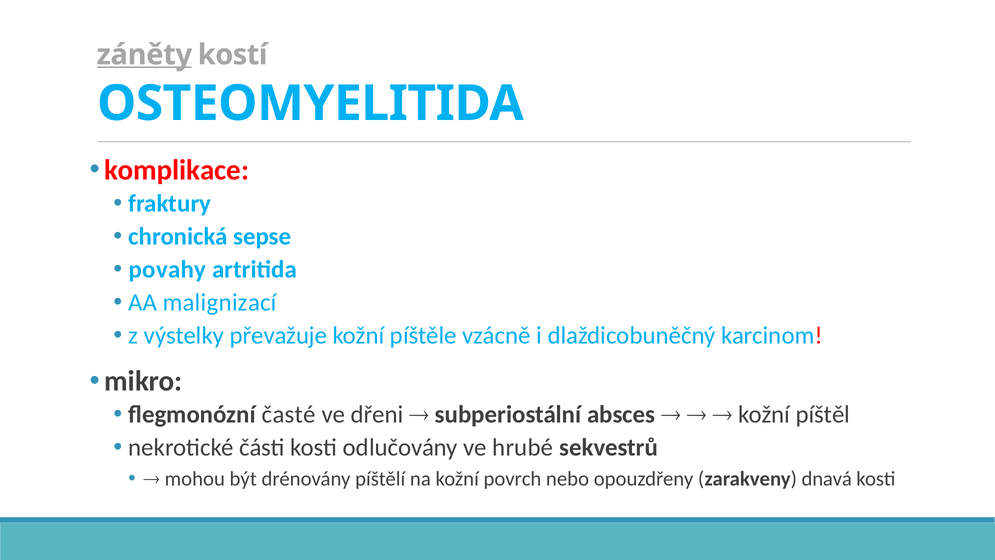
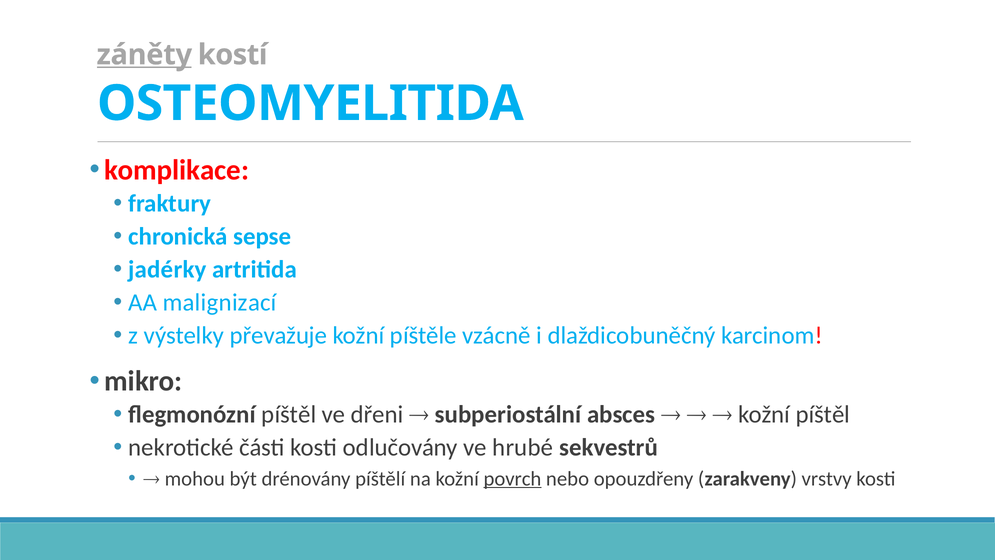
povahy: povahy -> jadérky
flegmonózní časté: časté -> píštěl
povrch underline: none -> present
dnavá: dnavá -> vrstvy
